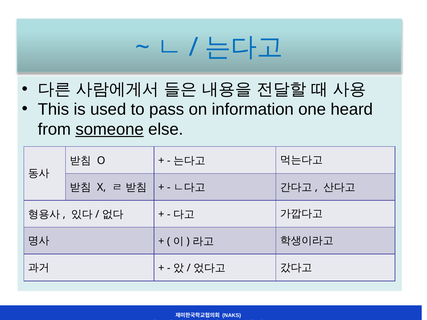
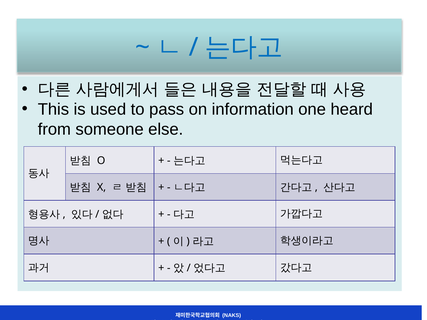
someone underline: present -> none
